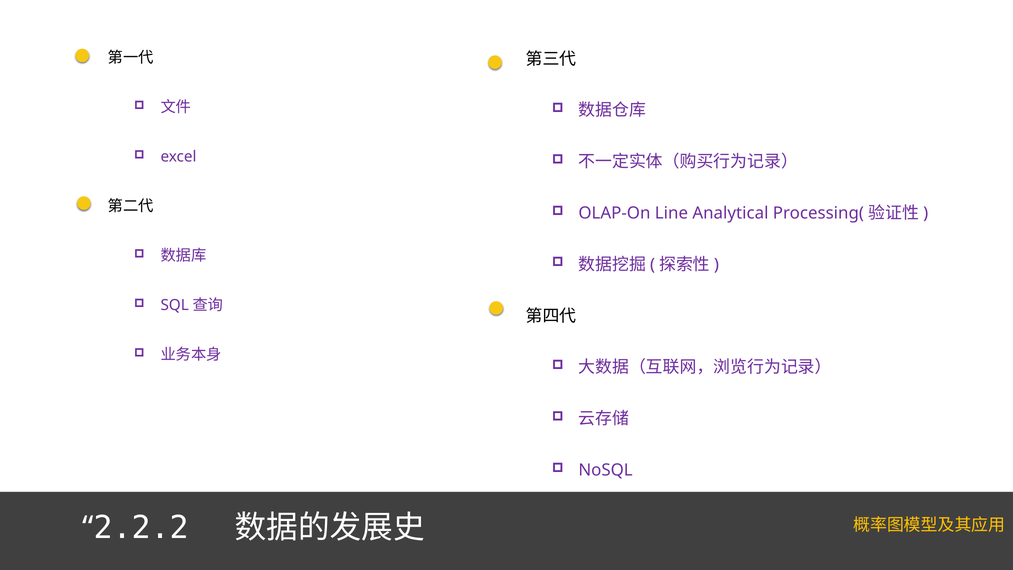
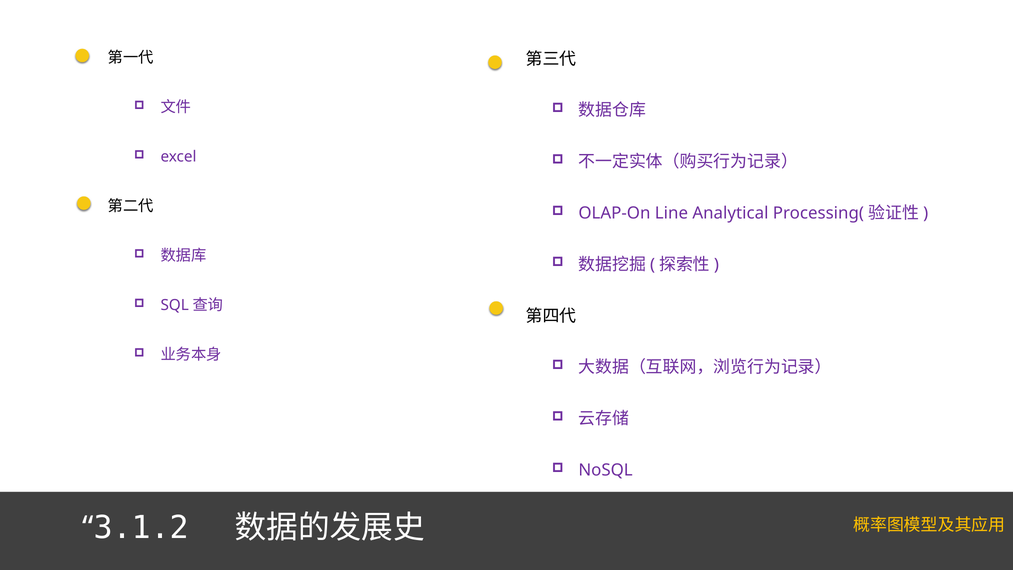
2.2.2: 2.2.2 -> 3.1.2
